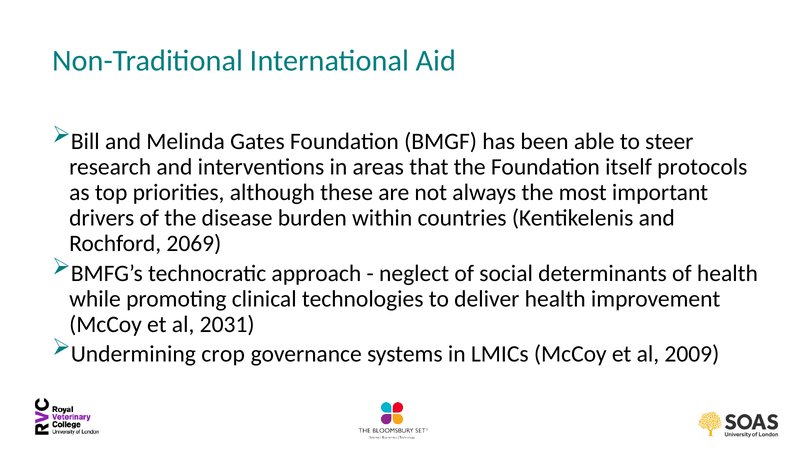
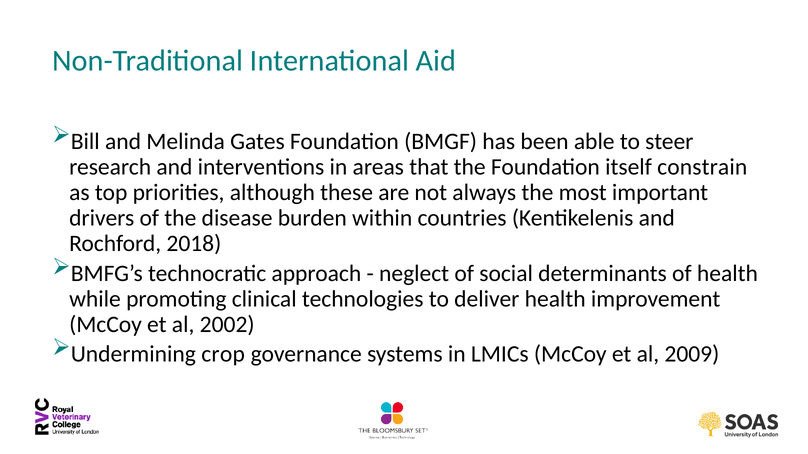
protocols: protocols -> constrain
2069: 2069 -> 2018
2031: 2031 -> 2002
